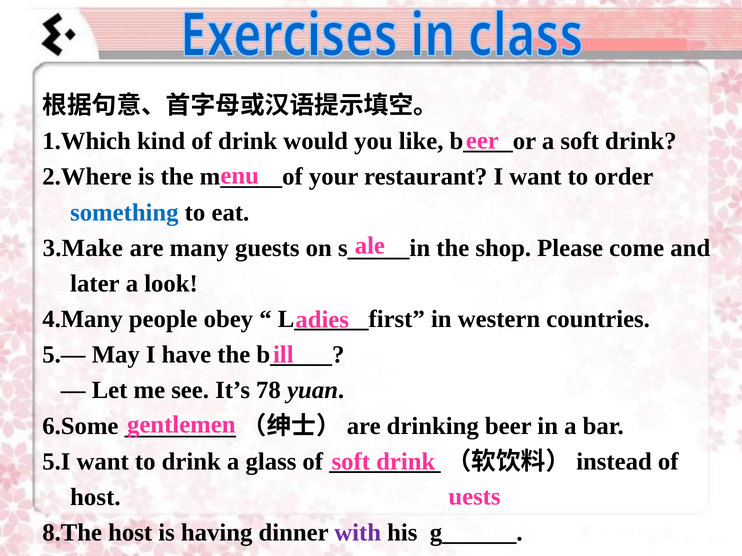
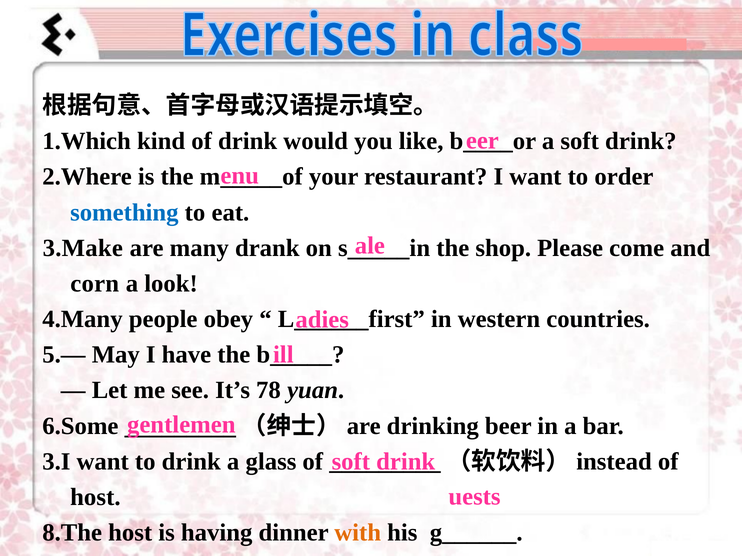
guests: guests -> drank
later: later -> corn
5.I: 5.I -> 3.I
with colour: purple -> orange
